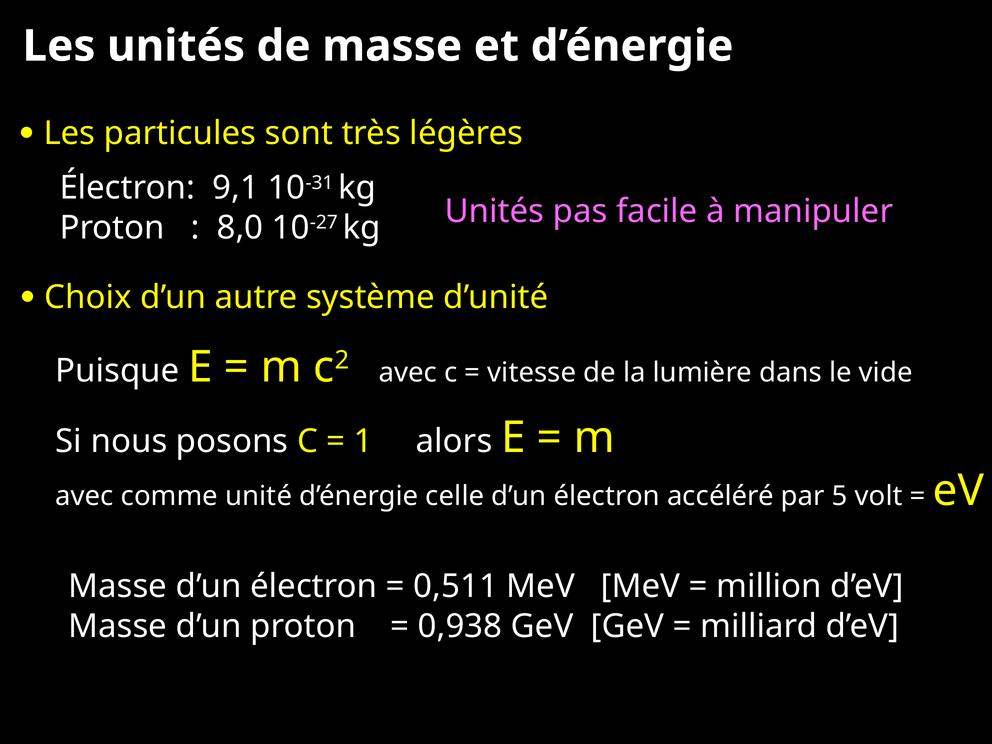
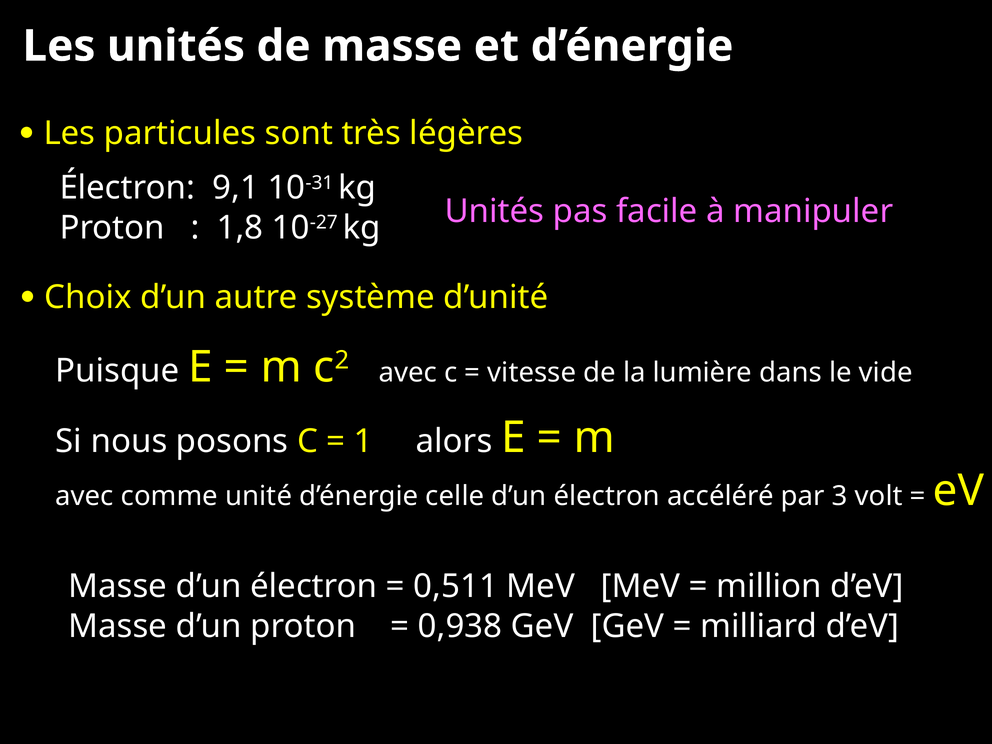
8,0: 8,0 -> 1,8
5: 5 -> 3
